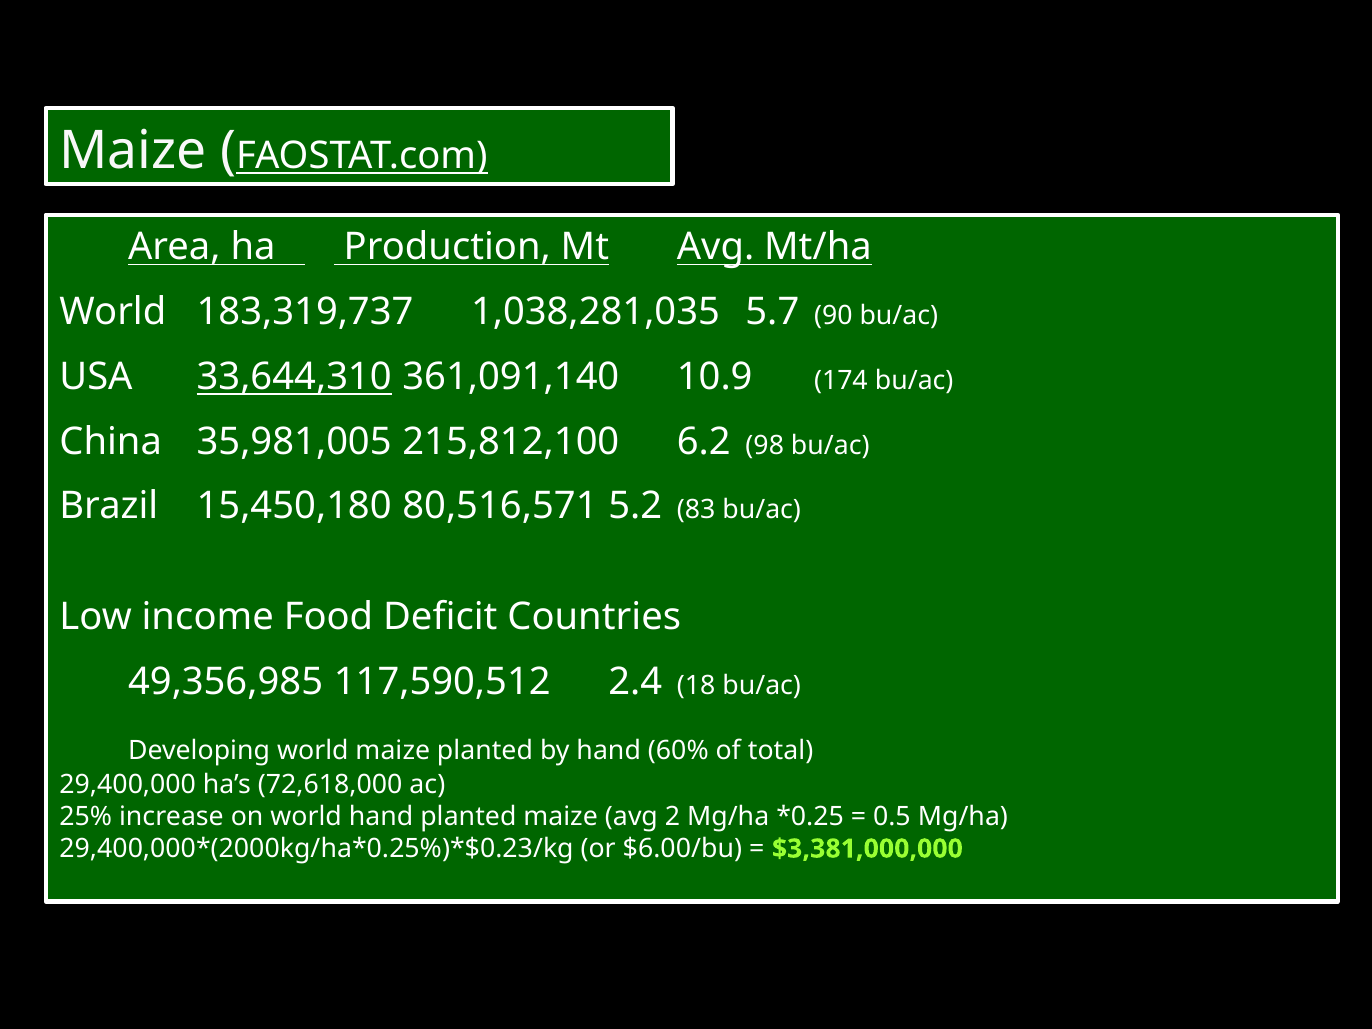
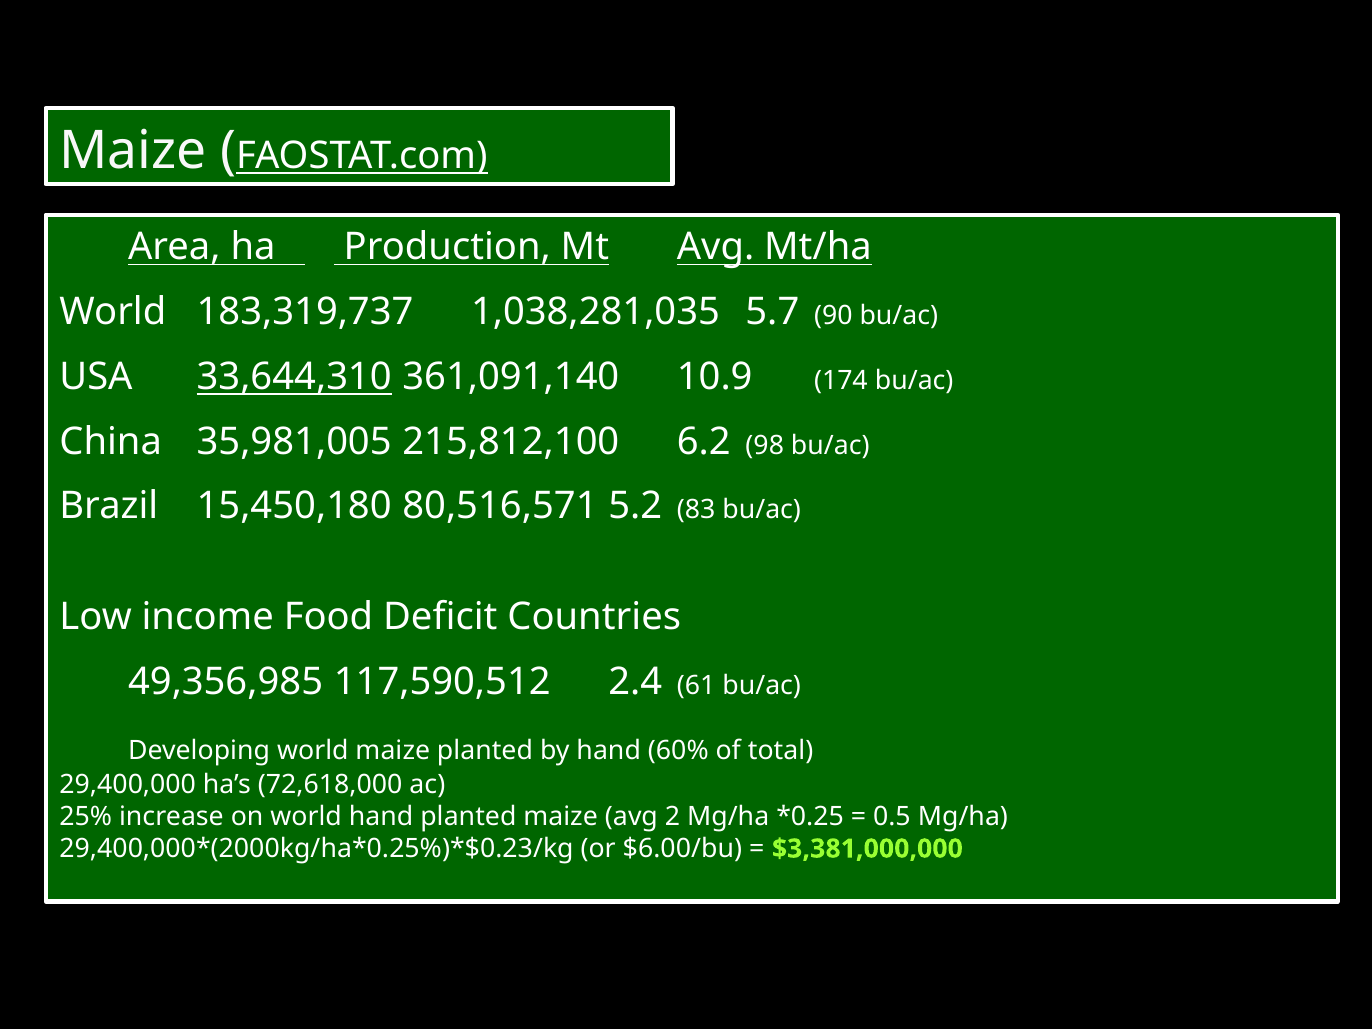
18: 18 -> 61
